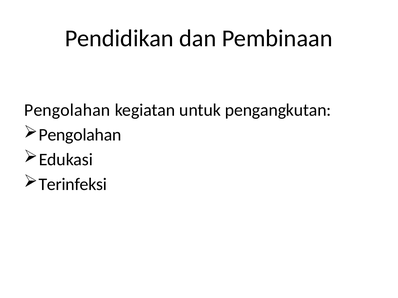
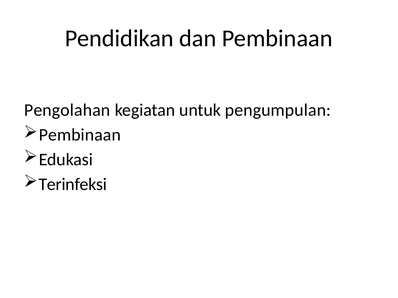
pengangkutan: pengangkutan -> pengumpulan
Pengolahan at (80, 135): Pengolahan -> Pembinaan
